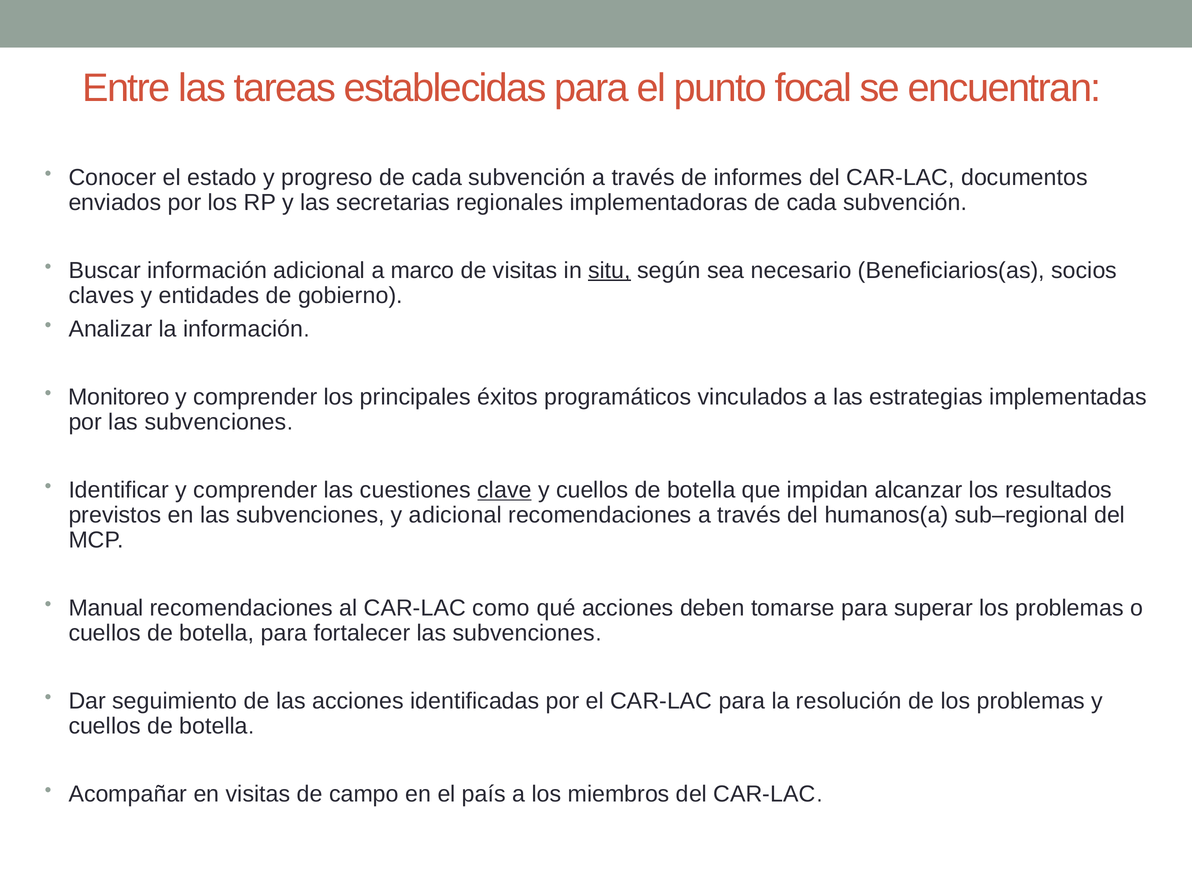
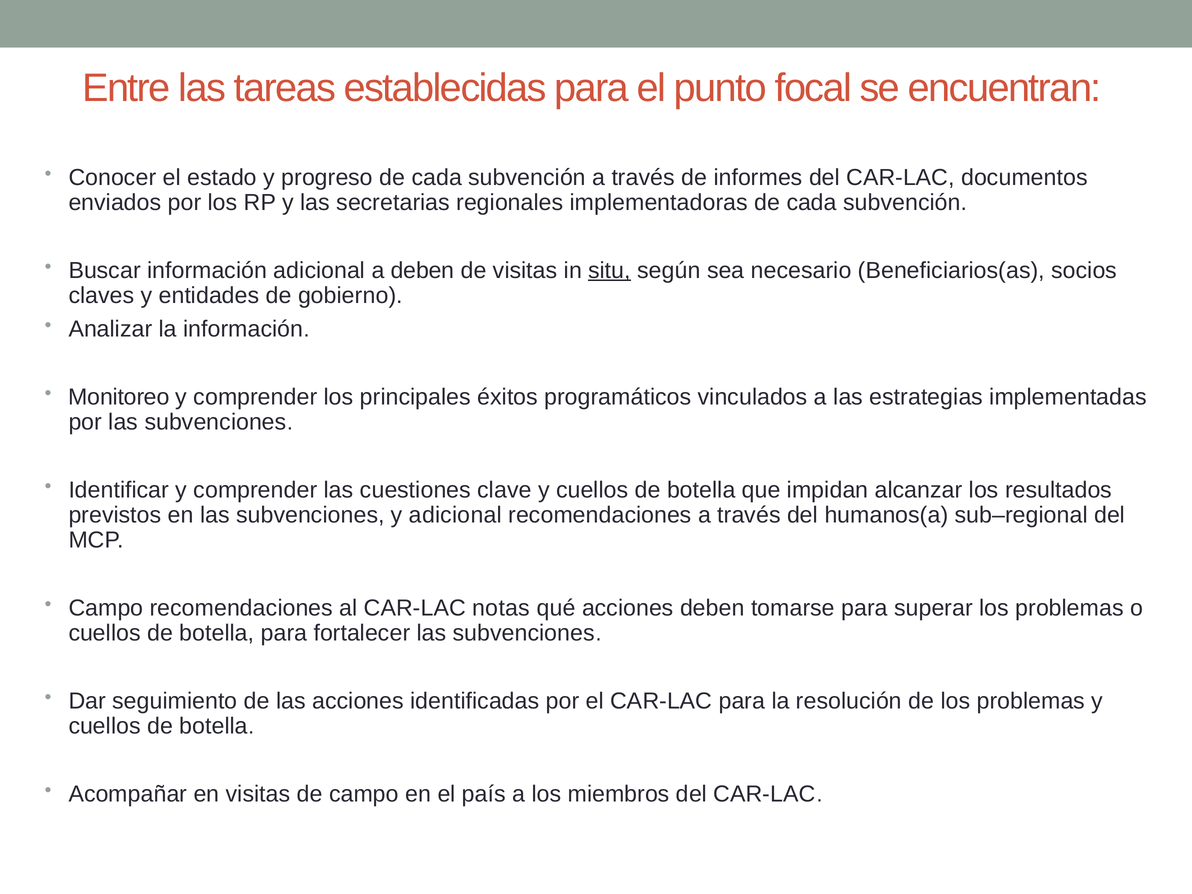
a marco: marco -> deben
clave underline: present -> none
Manual at (106, 608): Manual -> Campo
como: como -> notas
